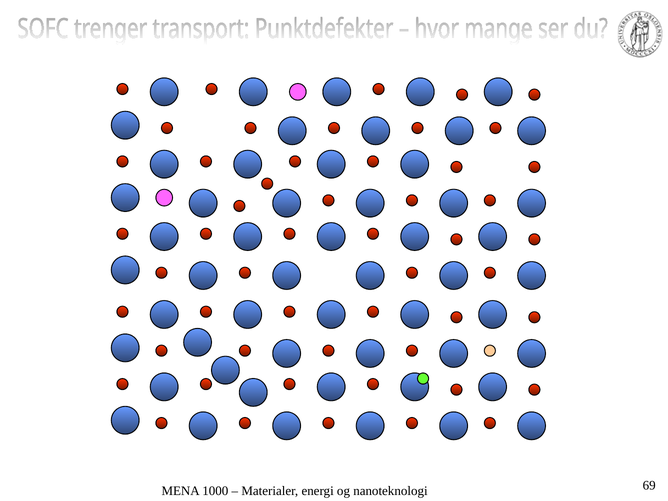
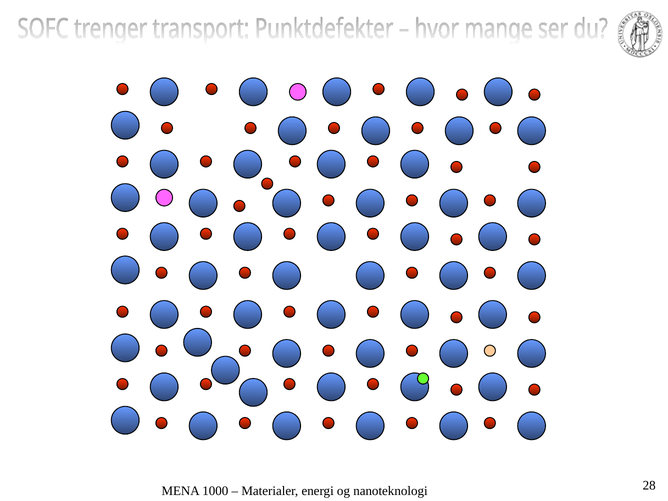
69: 69 -> 28
